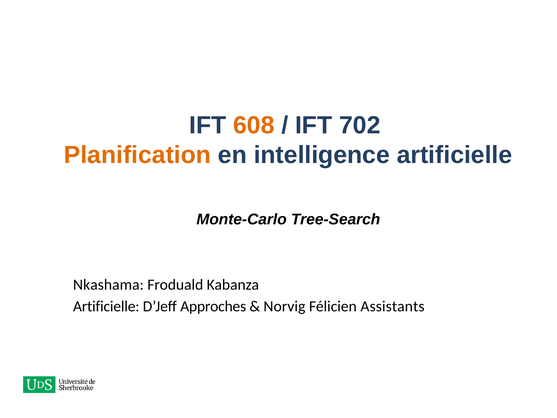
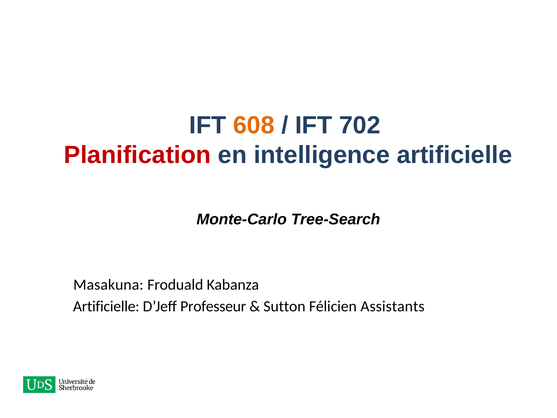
Planification colour: orange -> red
Nkashama: Nkashama -> Masakuna
Approches: Approches -> Professeur
Norvig: Norvig -> Sutton
